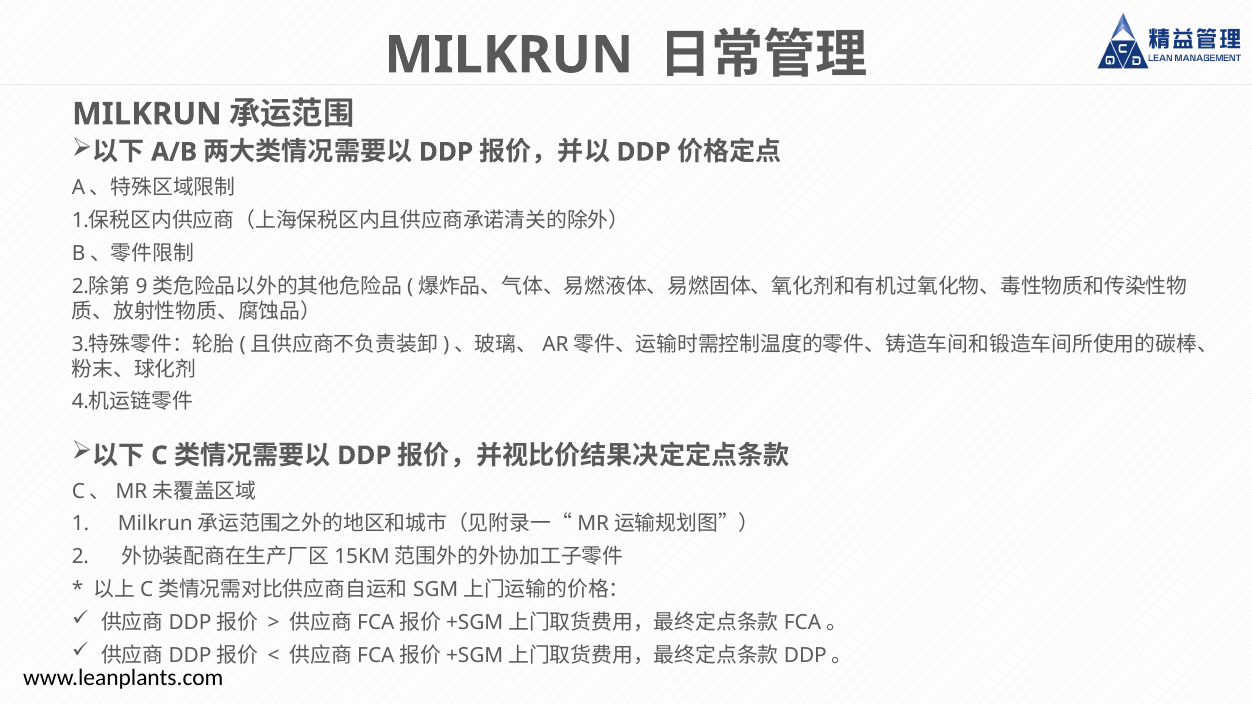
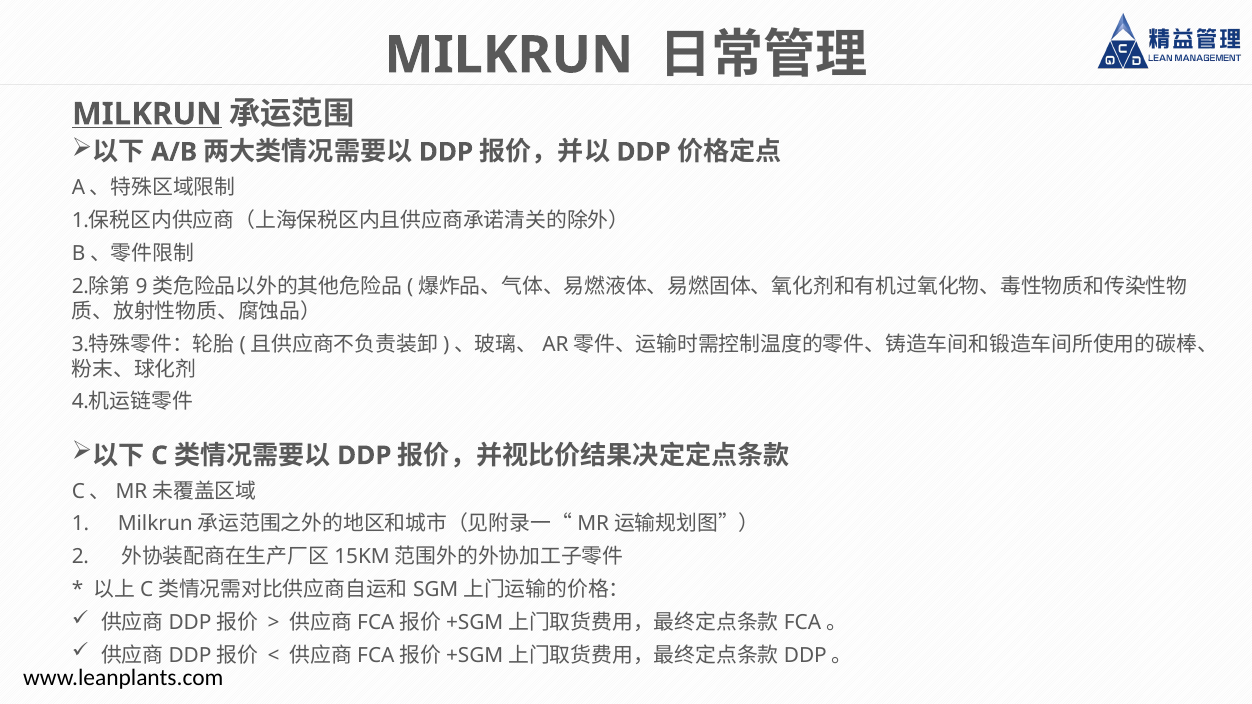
MILKRUN at (147, 114) underline: none -> present
